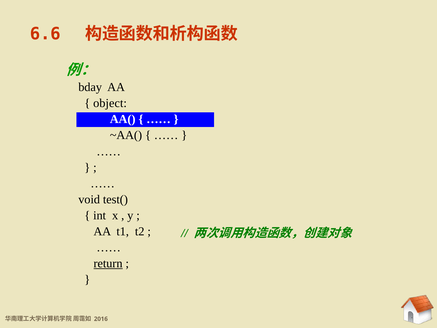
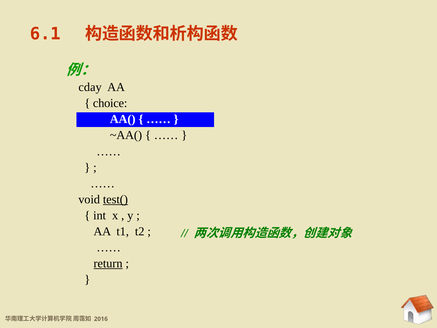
6.6: 6.6 -> 6.1
bday: bday -> cday
object: object -> choice
test( underline: none -> present
